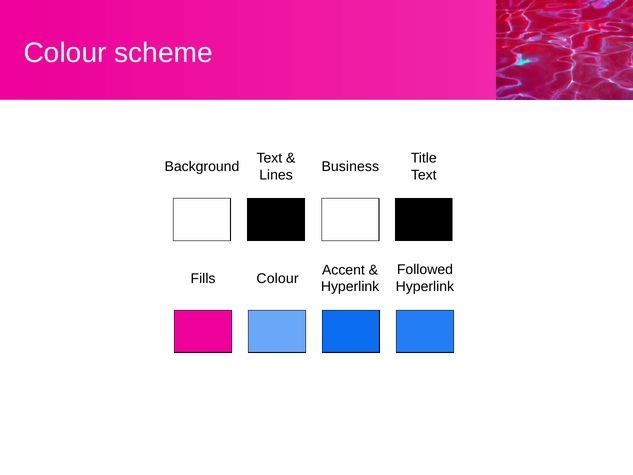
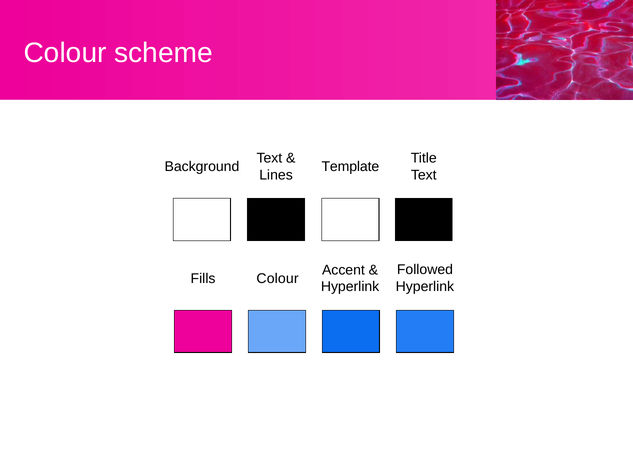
Business: Business -> Template
